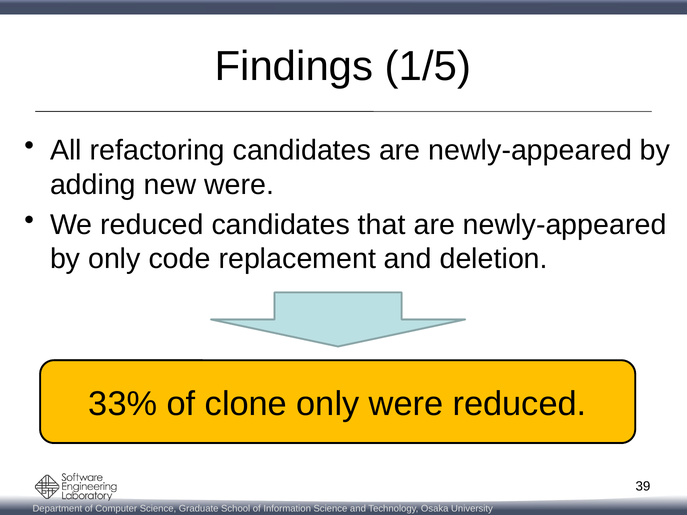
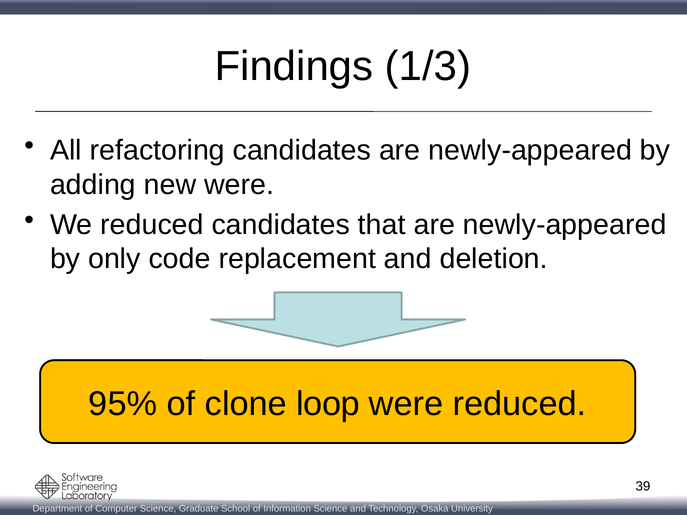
1/5: 1/5 -> 1/3
33%: 33% -> 95%
clone only: only -> loop
